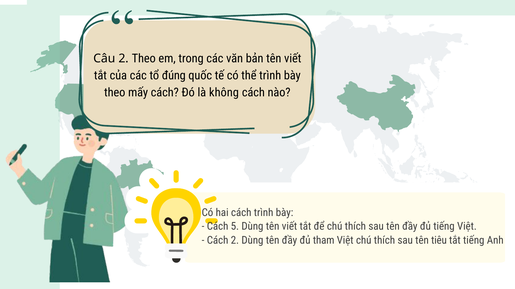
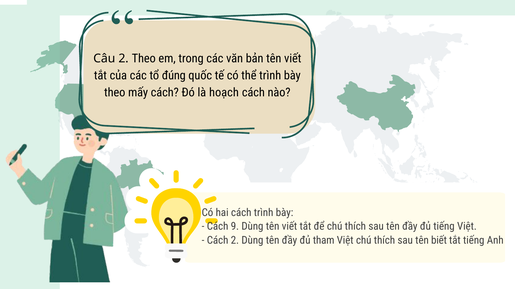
không: không -> hoạch
5: 5 -> 9
tiêu: tiêu -> biết
